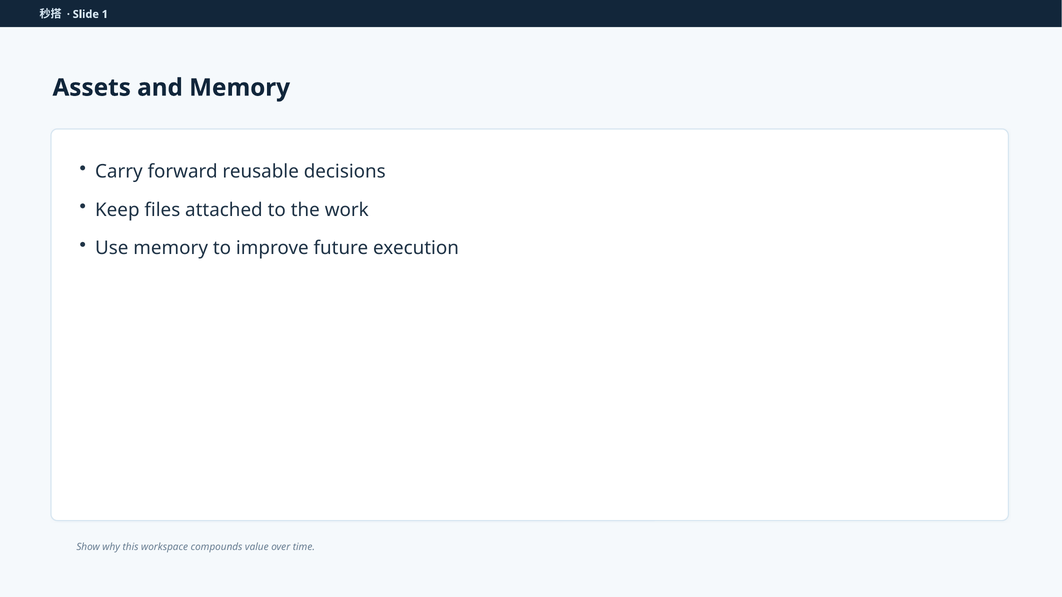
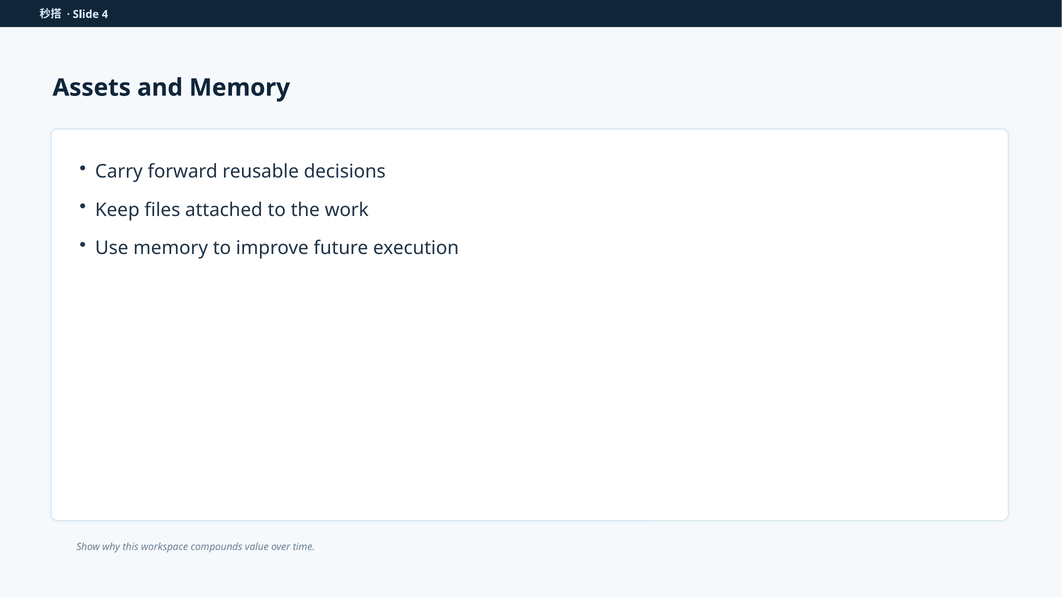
1: 1 -> 4
